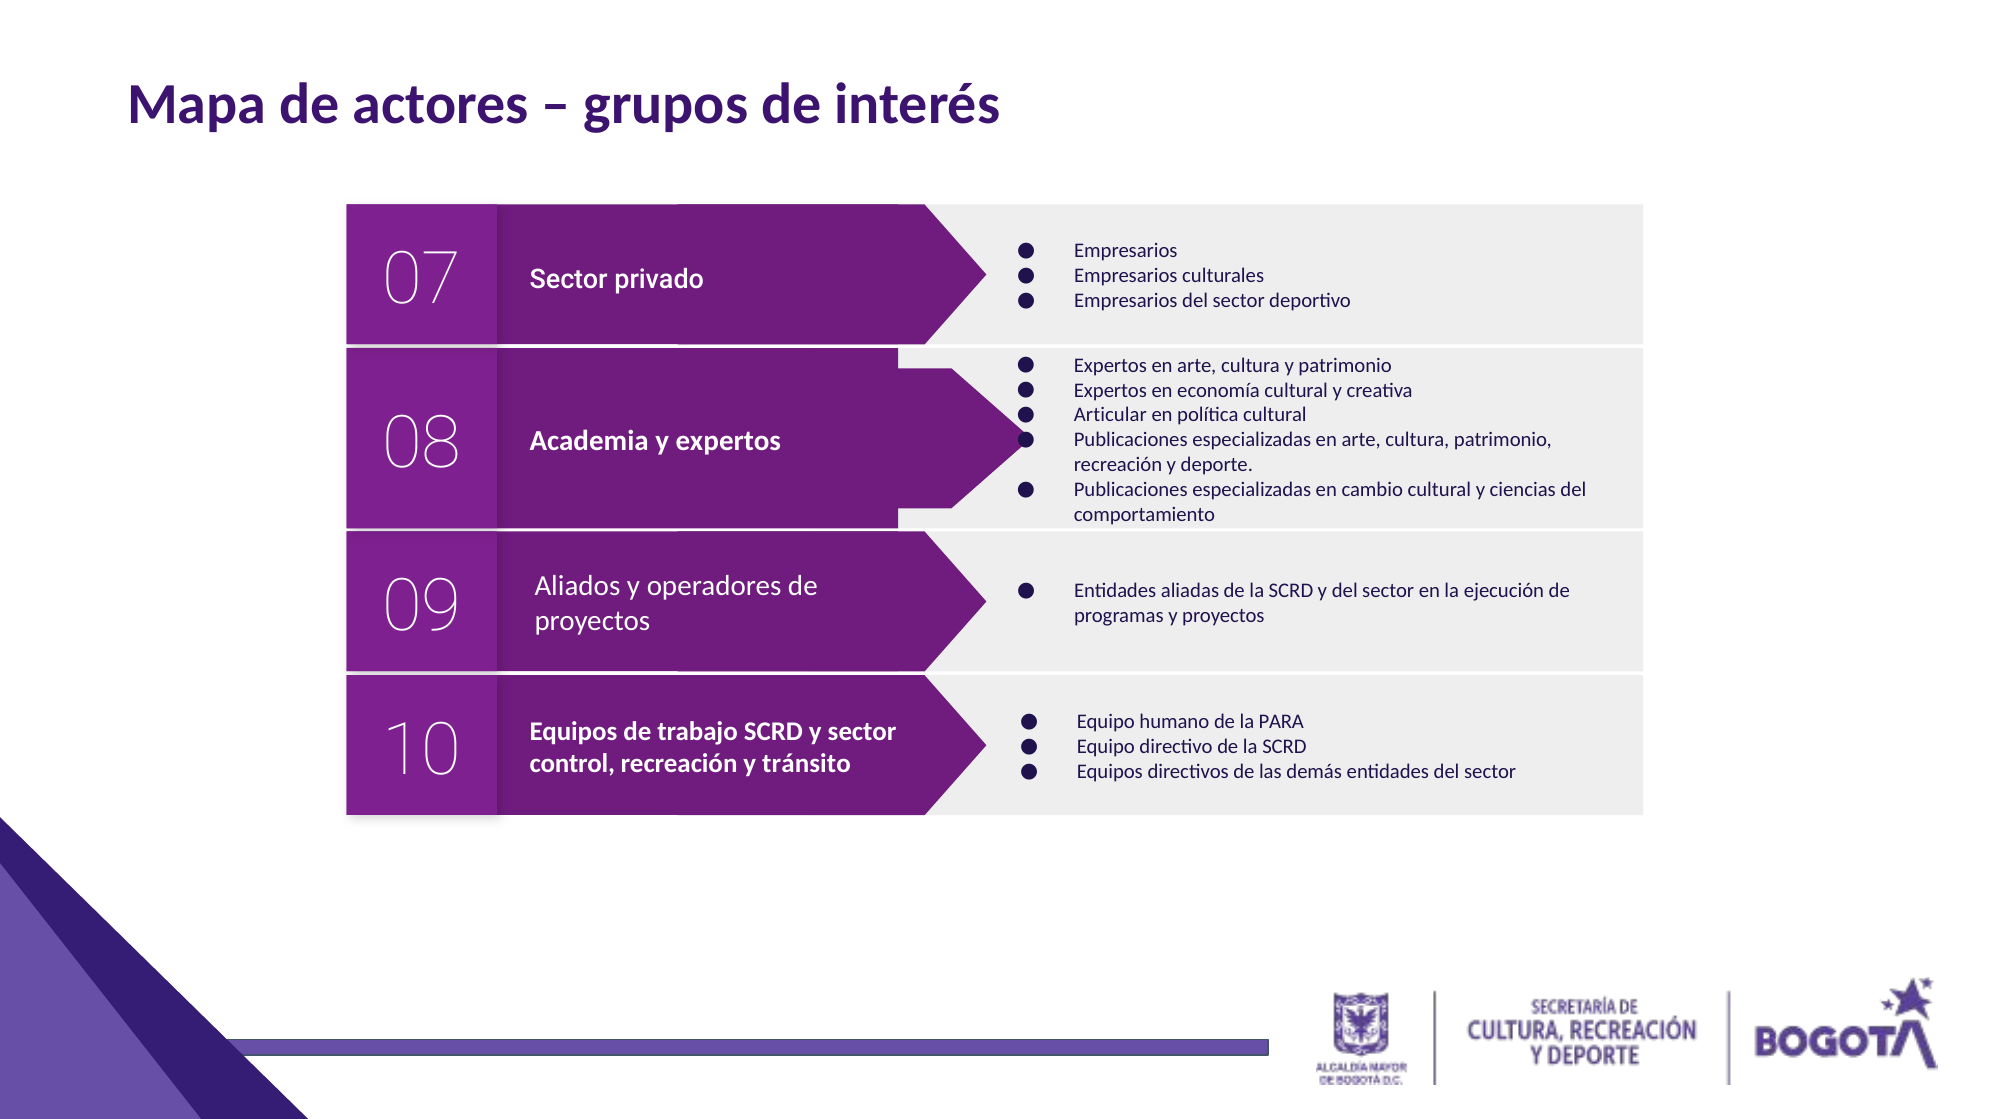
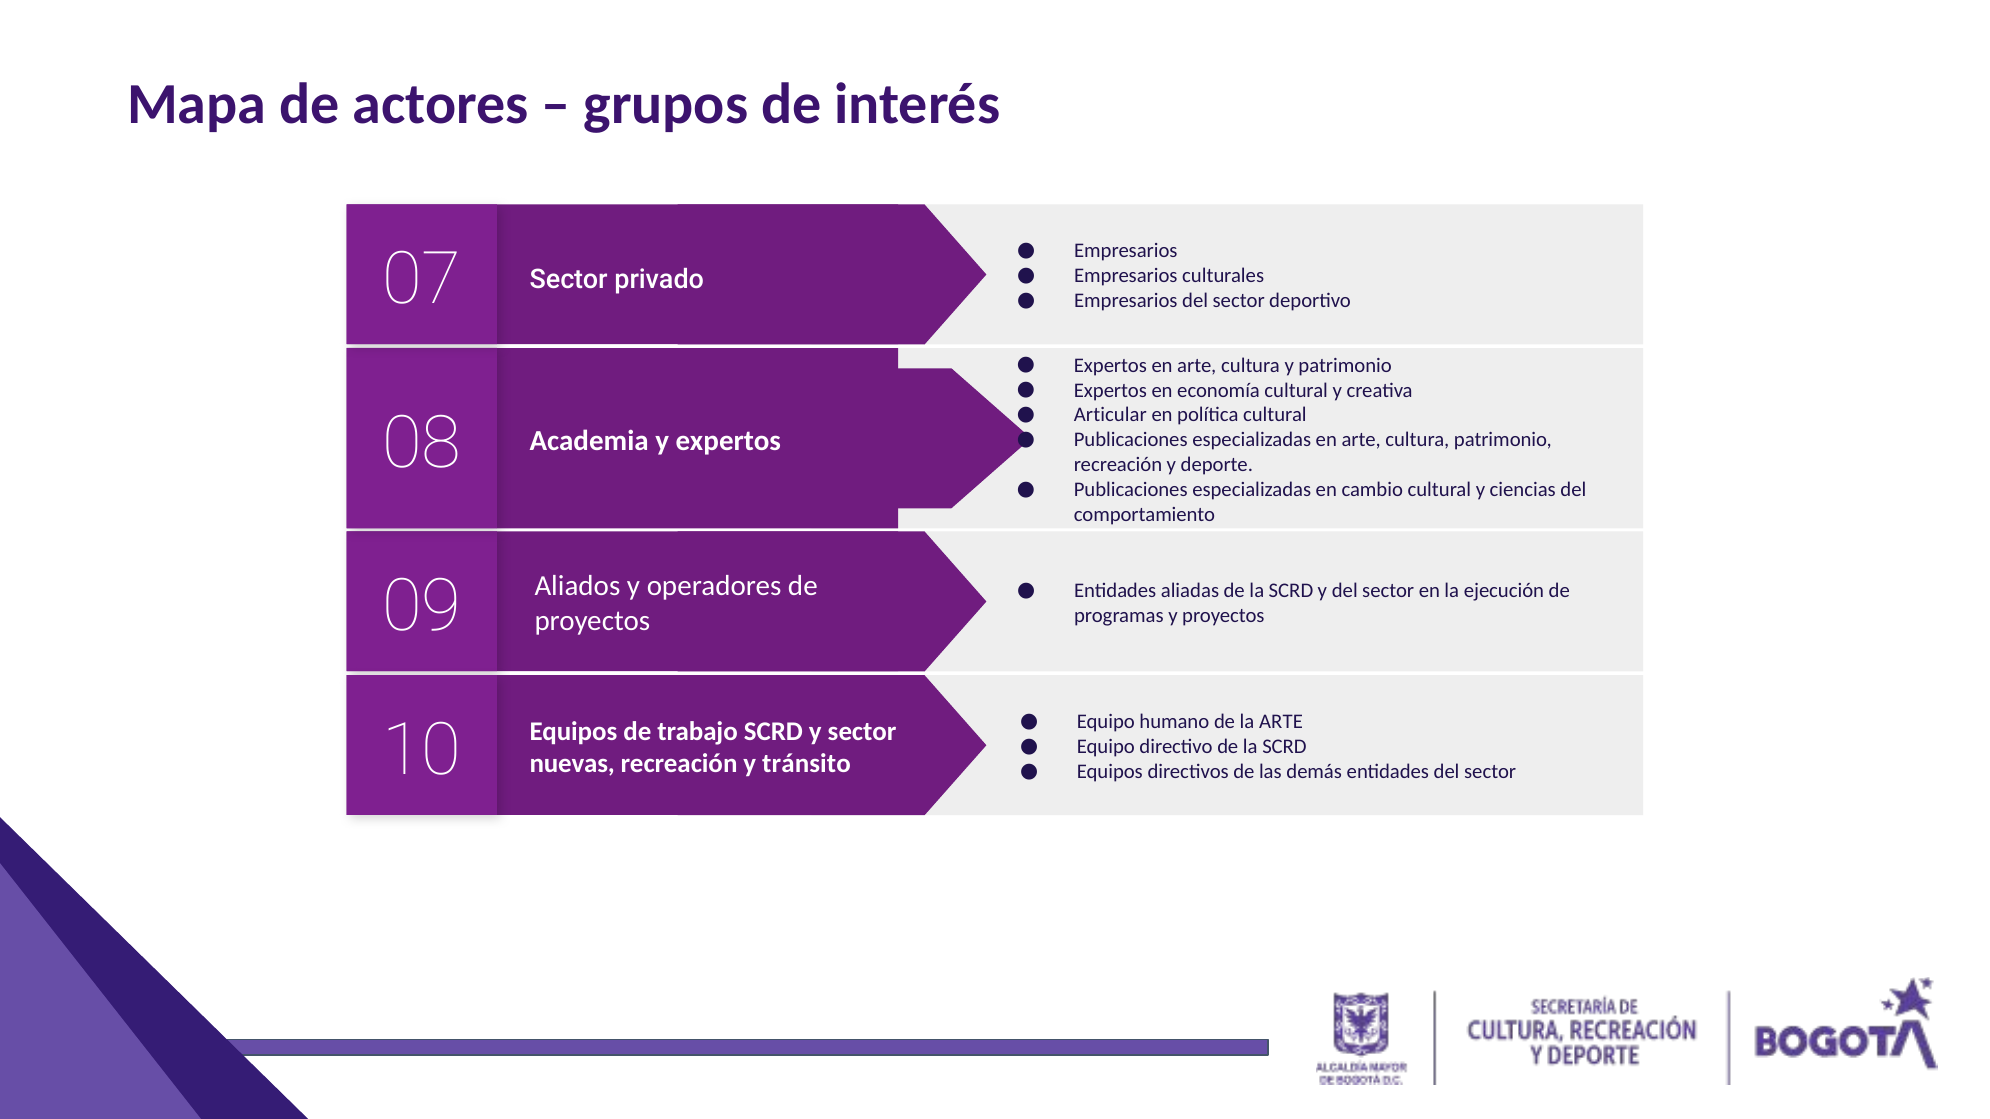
la PARA: PARA -> ARTE
control: control -> nuevas
